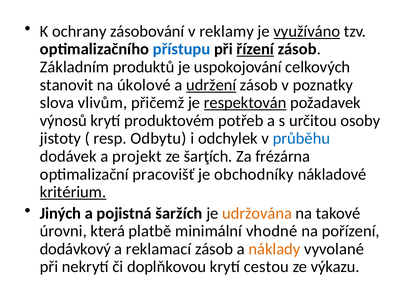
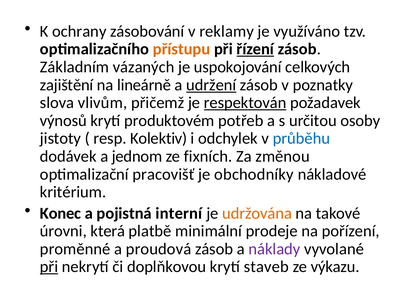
využíváno underline: present -> none
přístupu colour: blue -> orange
produktů: produktů -> vázaných
stanovit: stanovit -> zajištění
úkolové: úkolové -> lineárně
Odbytu: Odbytu -> Kolektiv
projekt: projekt -> jednom
šarţích: šarţích -> fixních
frézárna: frézárna -> změnou
kritérium underline: present -> none
Jiných: Jiných -> Konec
šaržích: šaržích -> interní
vhodné: vhodné -> prodeje
dodávkový: dodávkový -> proměnné
reklamací: reklamací -> proudová
náklady colour: orange -> purple
při at (49, 266) underline: none -> present
cestou: cestou -> staveb
